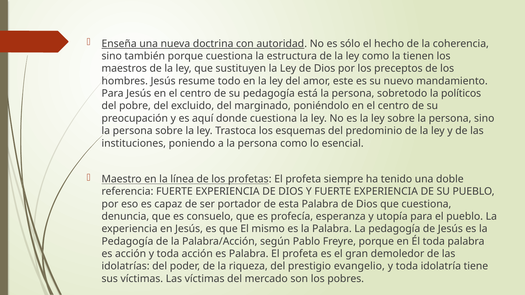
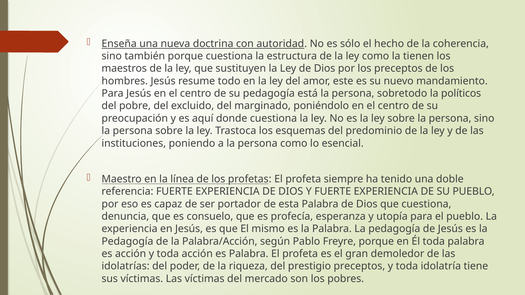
prestigio evangelio: evangelio -> preceptos
